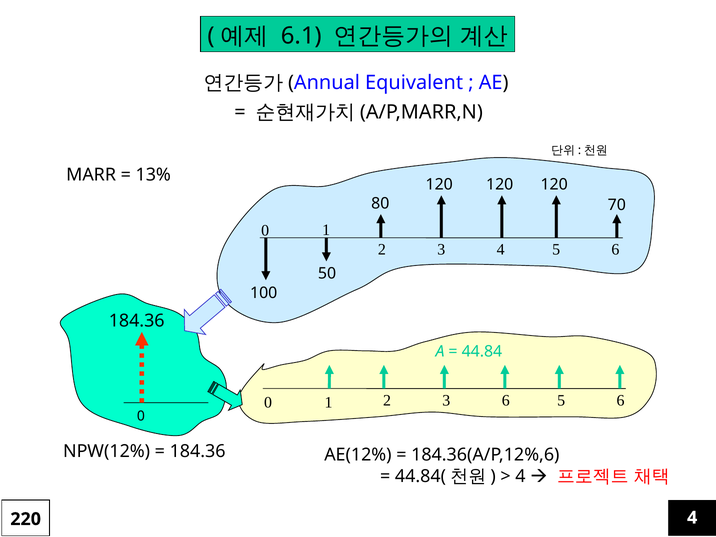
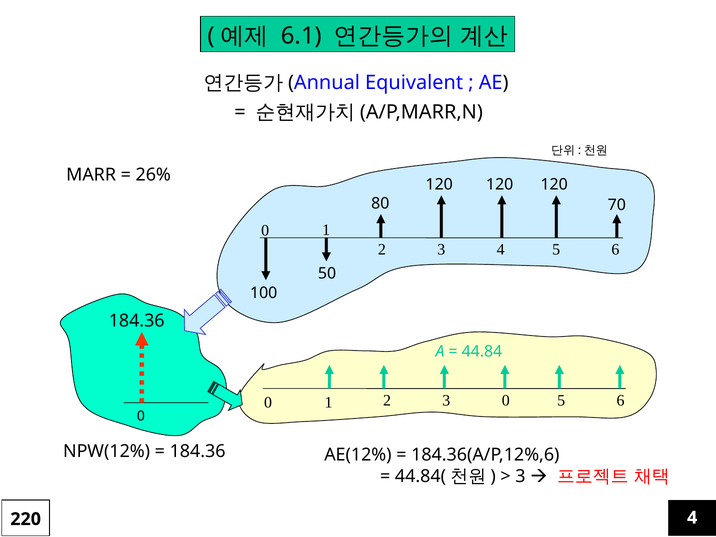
13%: 13% -> 26%
3 6: 6 -> 0
4 at (520, 476): 4 -> 3
